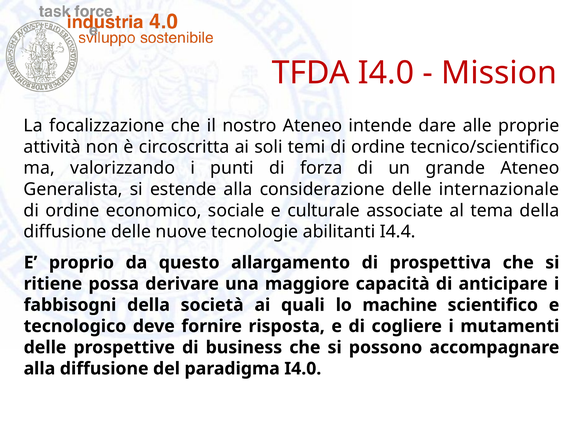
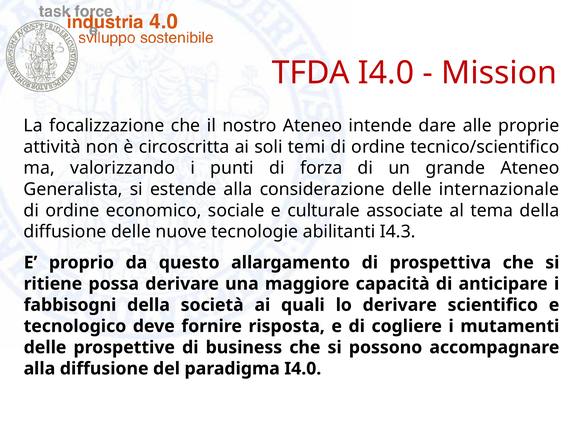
I4.4: I4.4 -> I4.3
lo machine: machine -> derivare
